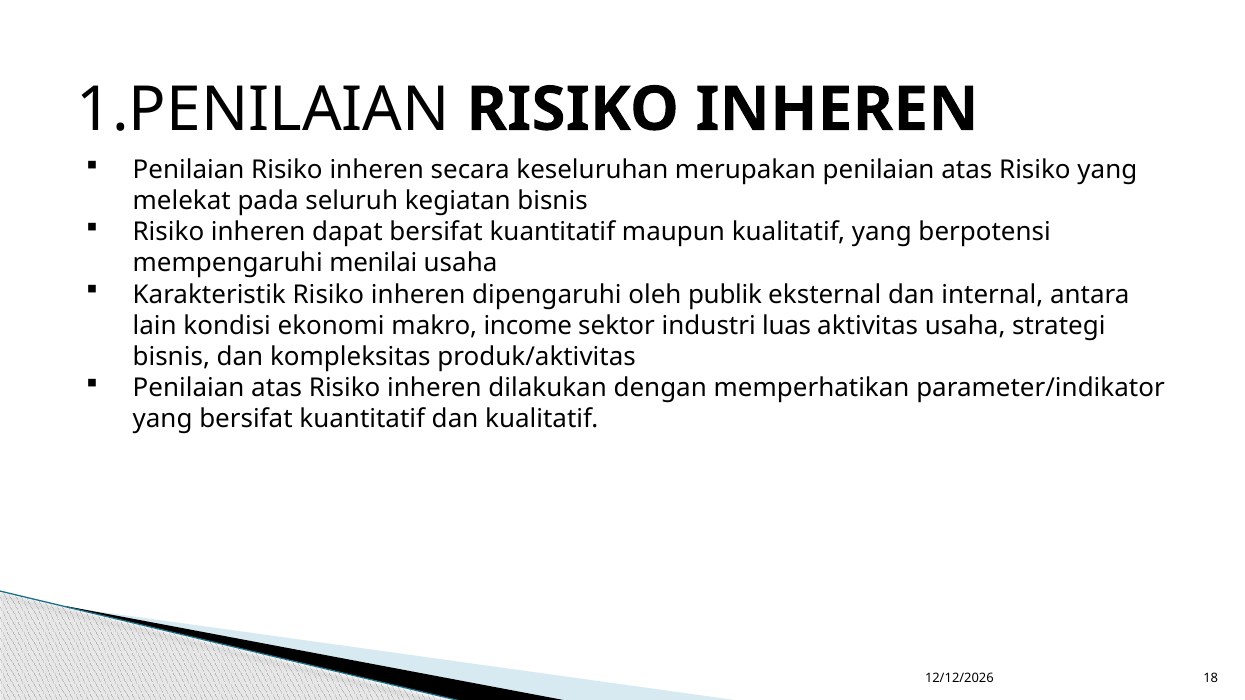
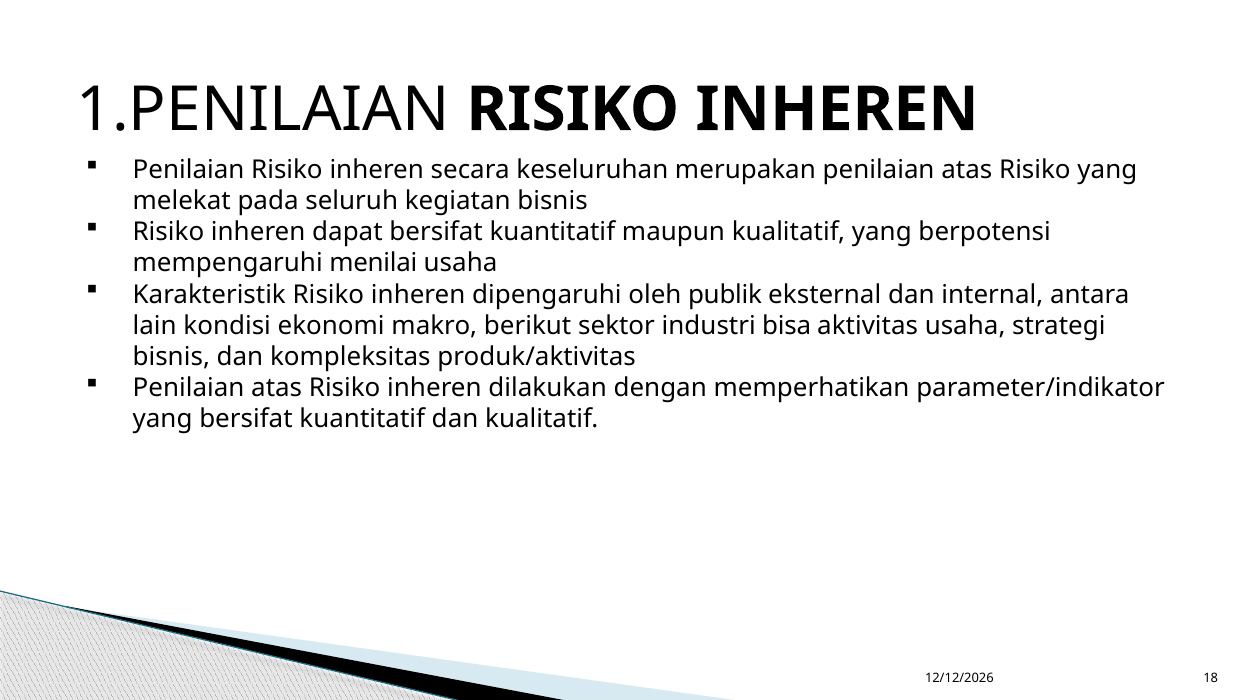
income: income -> berikut
luas: luas -> bisa
